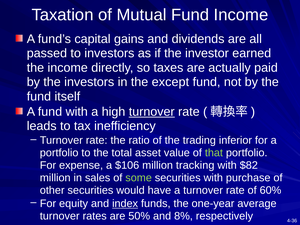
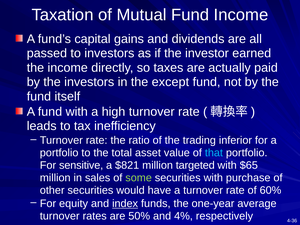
turnover at (152, 112) underline: present -> none
that colour: light green -> light blue
expense: expense -> sensitive
$106: $106 -> $821
tracking: tracking -> targeted
$82: $82 -> $65
8%: 8% -> 4%
